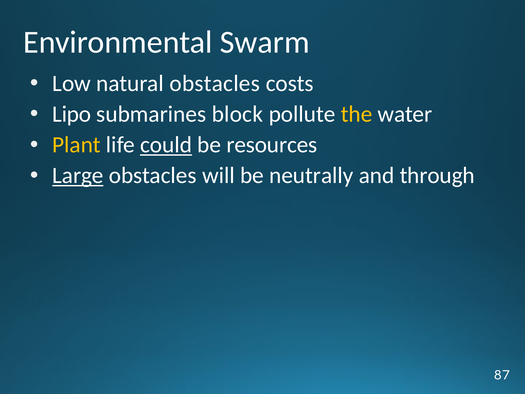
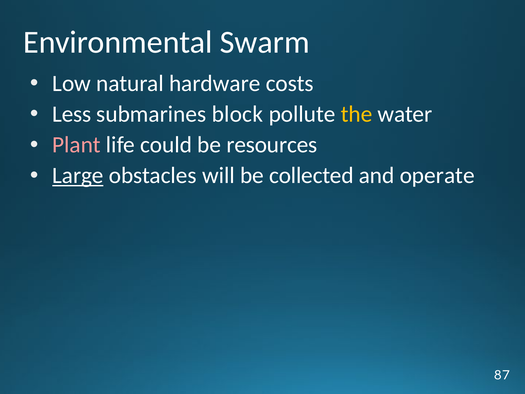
natural obstacles: obstacles -> hardware
Lipo: Lipo -> Less
Plant colour: yellow -> pink
could underline: present -> none
neutrally: neutrally -> collected
through: through -> operate
